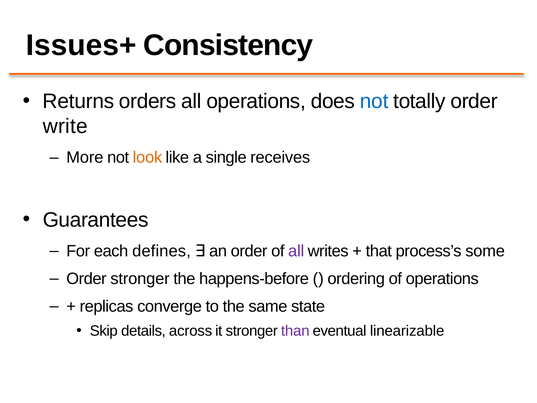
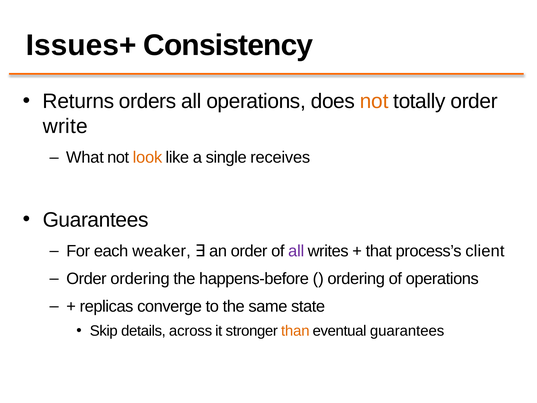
not at (374, 101) colour: blue -> orange
More: More -> What
defines: defines -> weaker
some: some -> client
Order stronger: stronger -> ordering
than colour: purple -> orange
eventual linearizable: linearizable -> guarantees
